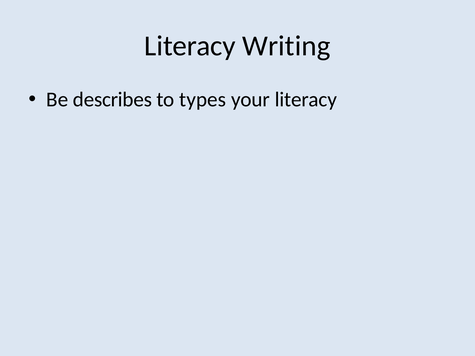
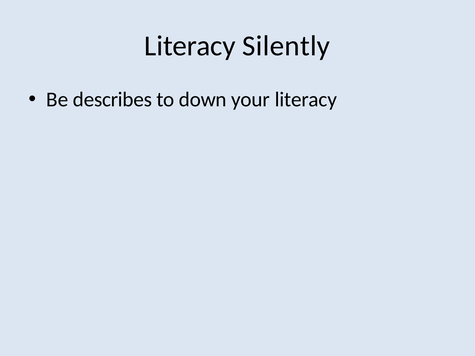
Writing: Writing -> Silently
types: types -> down
